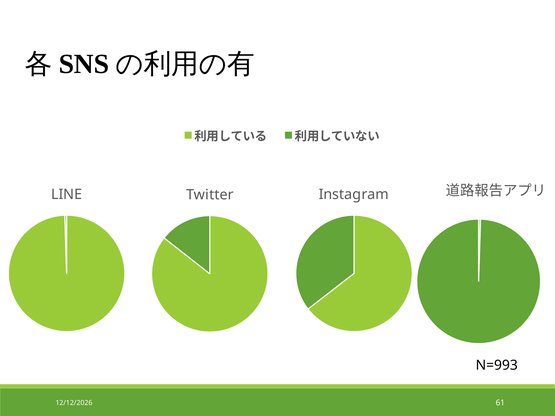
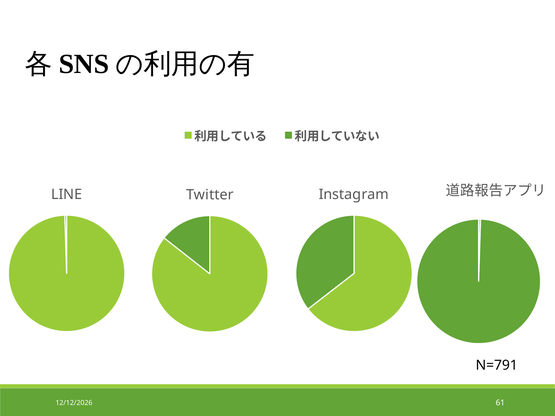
N=993: N=993 -> N=791
